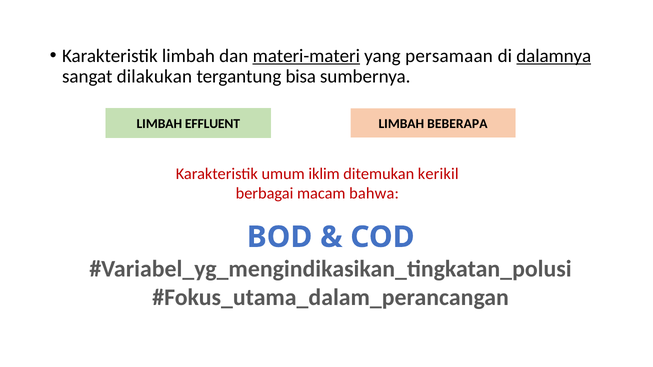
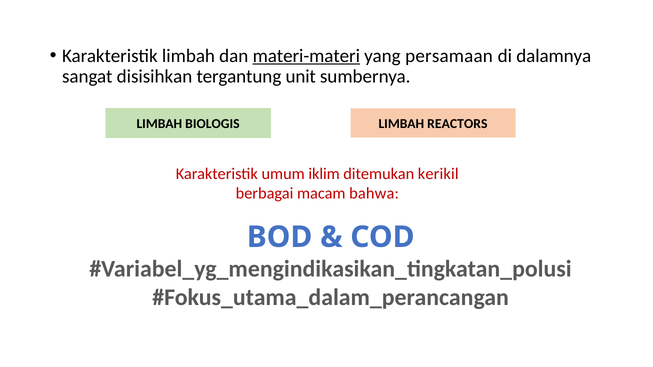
dalamnya underline: present -> none
dilakukan: dilakukan -> disisihkan
bisa: bisa -> unit
EFFLUENT: EFFLUENT -> BIOLOGIS
BEBERAPA: BEBERAPA -> REACTORS
